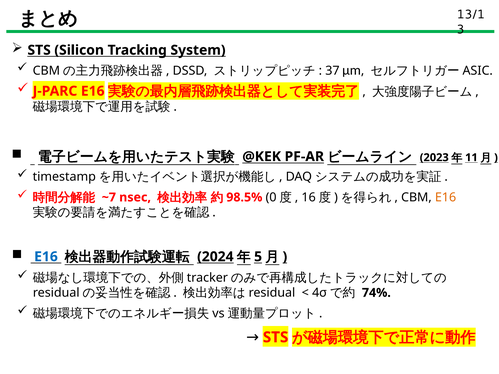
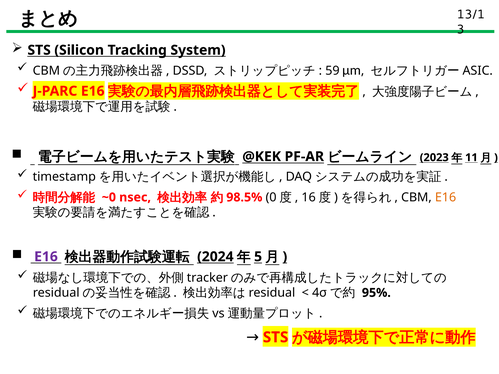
37: 37 -> 59
~7: ~7 -> ~0
E16 at (46, 257) colour: blue -> purple
74%: 74% -> 95%
